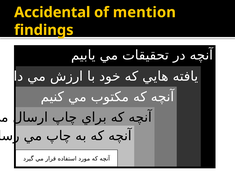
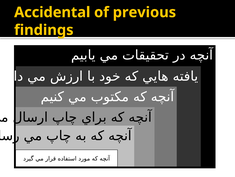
mention: mention -> previous
